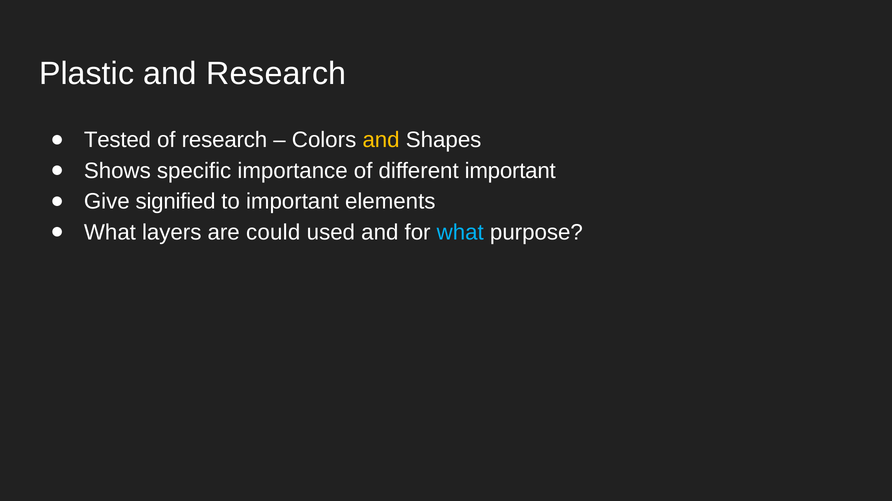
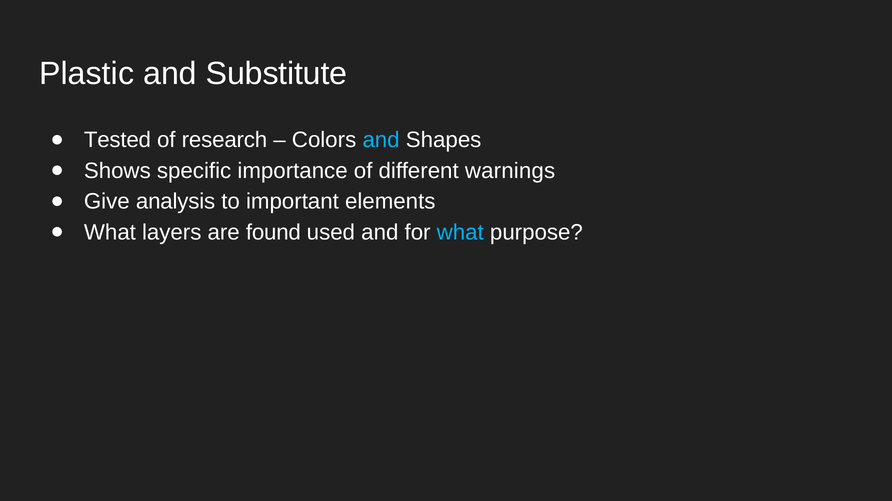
and Research: Research -> Substitute
and at (381, 140) colour: yellow -> light blue
different important: important -> warnings
signified: signified -> analysis
could: could -> found
